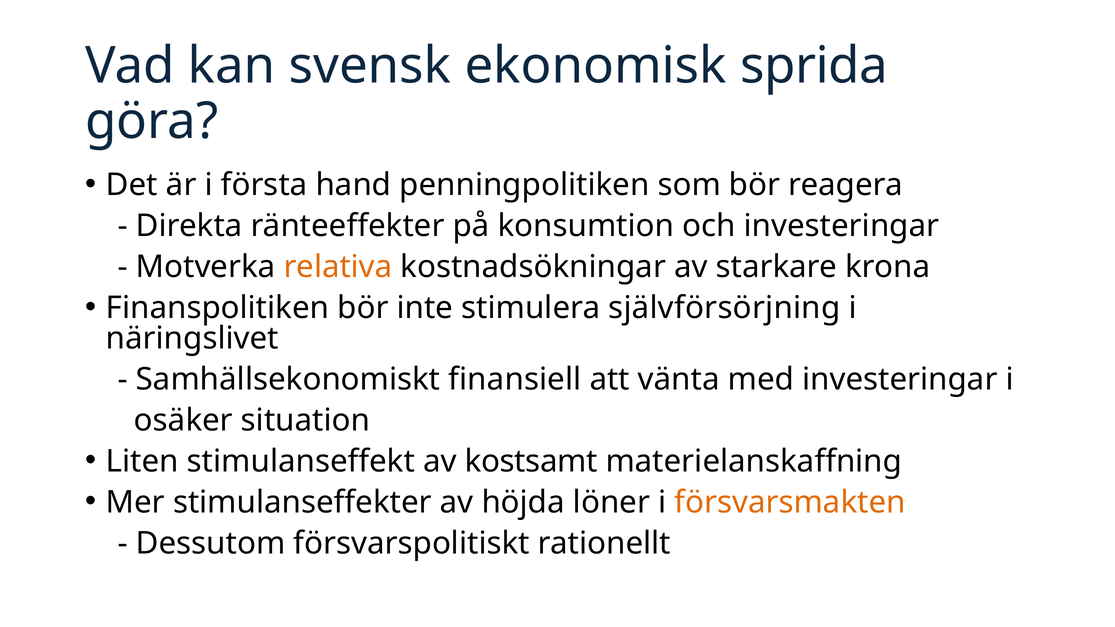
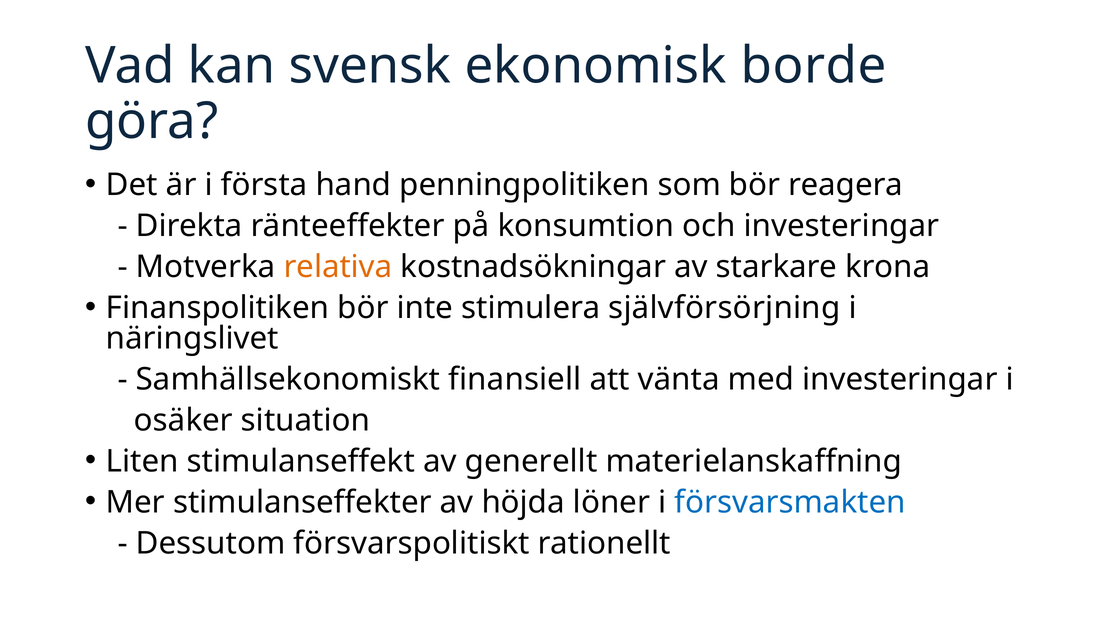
sprida: sprida -> borde
kostsamt: kostsamt -> generellt
försvarsmakten colour: orange -> blue
